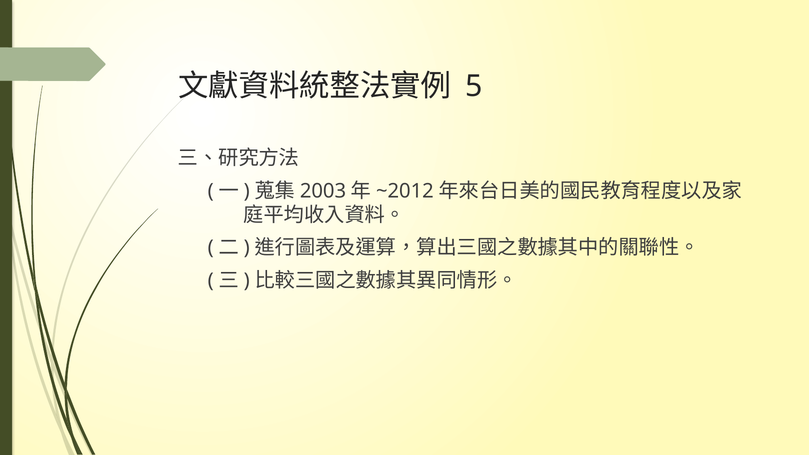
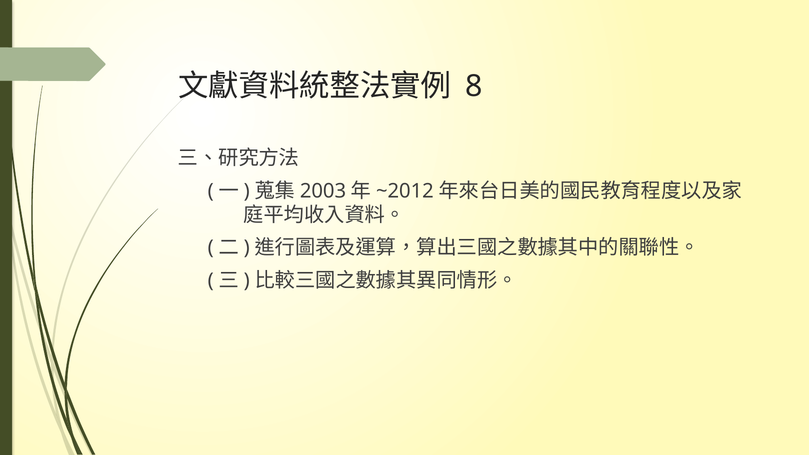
5: 5 -> 8
